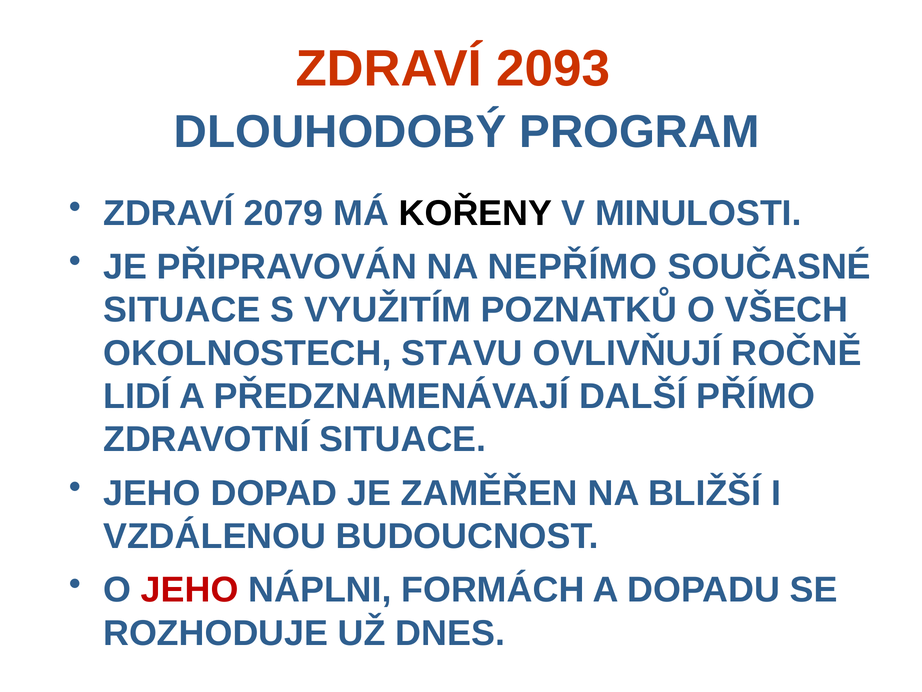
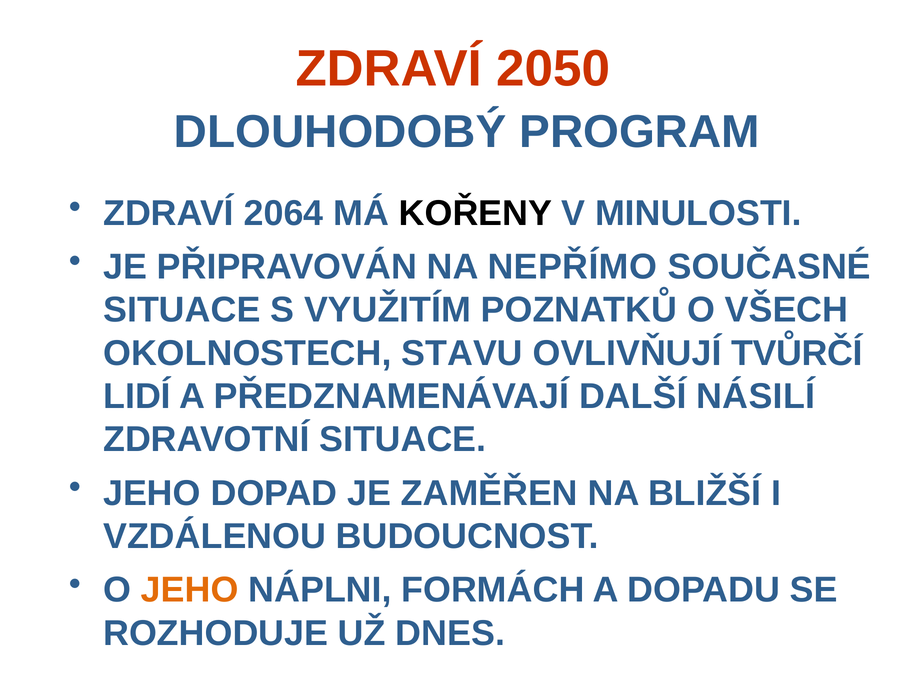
2093: 2093 -> 2050
2079: 2079 -> 2064
ROČNĚ: ROČNĚ -> TVŮRČÍ
PŘÍMO: PŘÍMO -> NÁSILÍ
JEHO at (190, 590) colour: red -> orange
